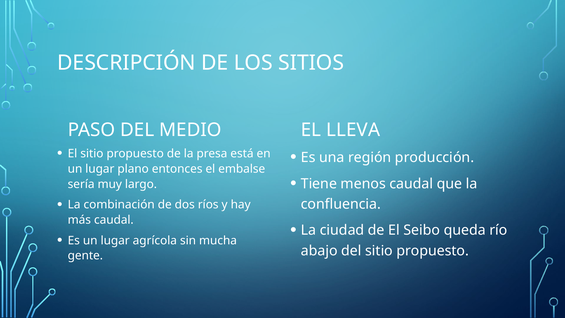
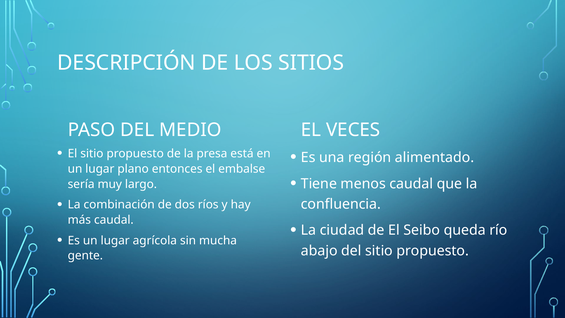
LLEVA: LLEVA -> VECES
producción: producción -> alimentado
